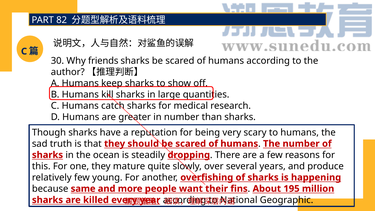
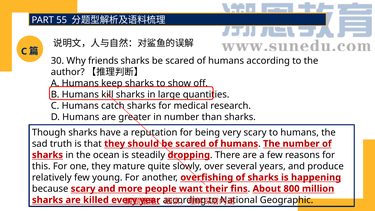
82: 82 -> 55
because same: same -> scary
195: 195 -> 800
